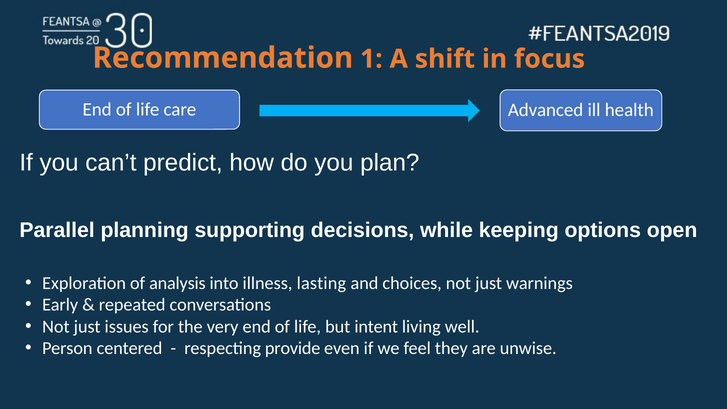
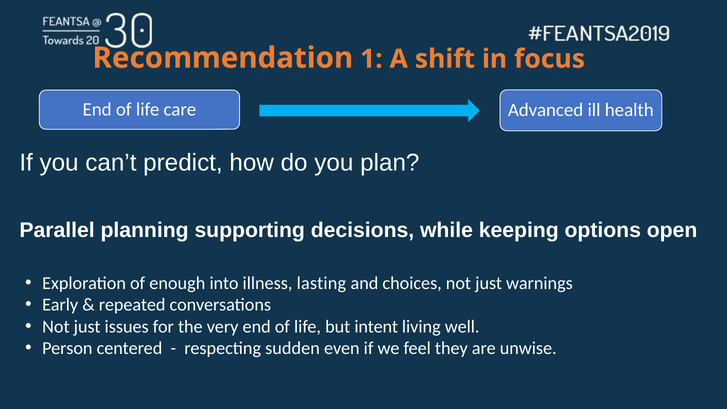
analysis: analysis -> enough
provide: provide -> sudden
